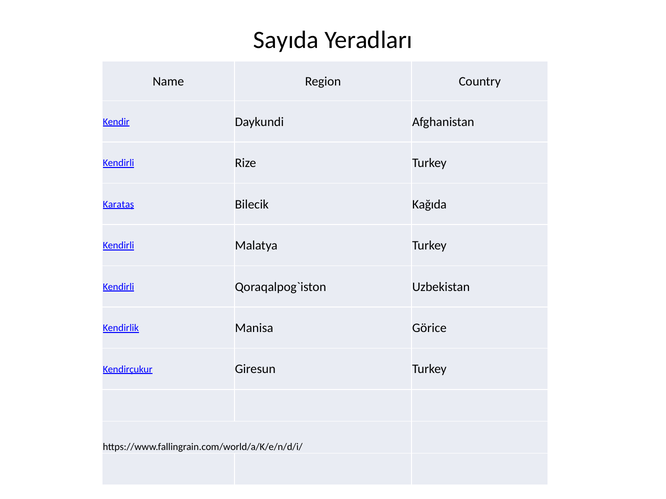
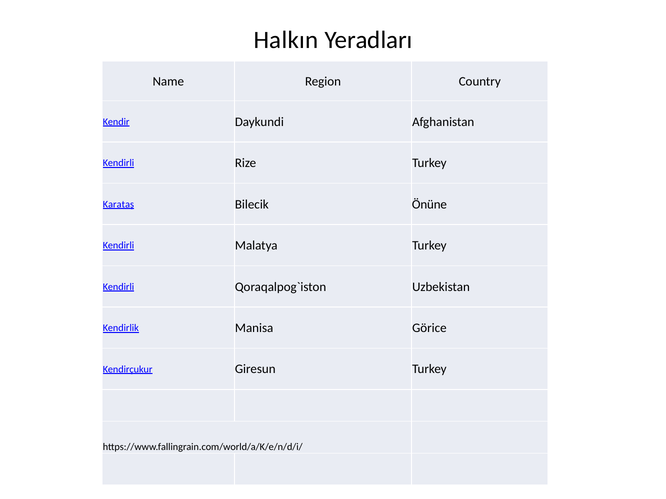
Sayıda: Sayıda -> Halkın
Kağıda: Kağıda -> Önüne
